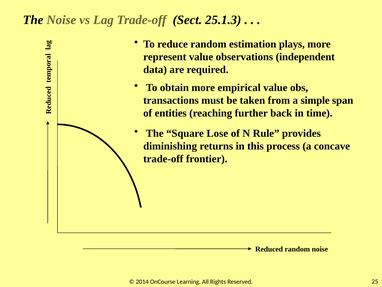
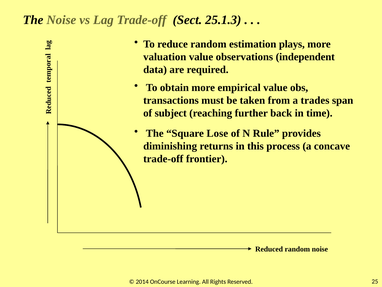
represent: represent -> valuation
simple: simple -> trades
entities: entities -> subject
